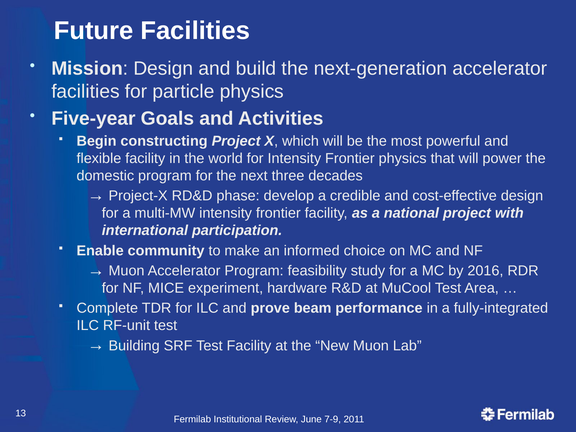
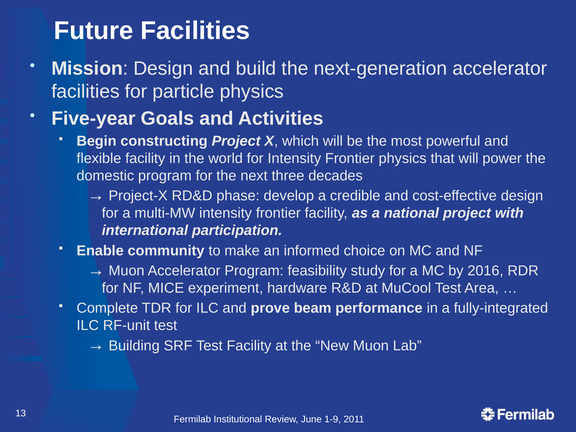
7-9: 7-9 -> 1-9
